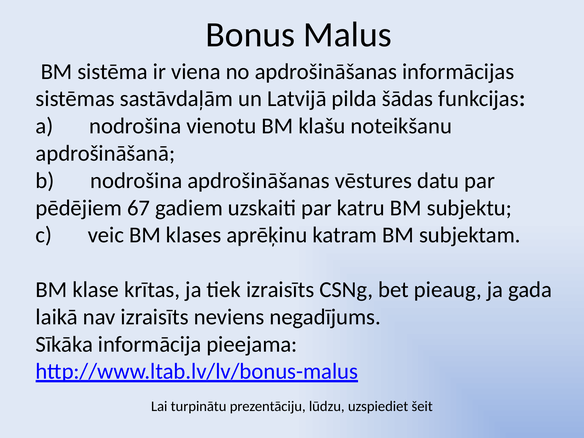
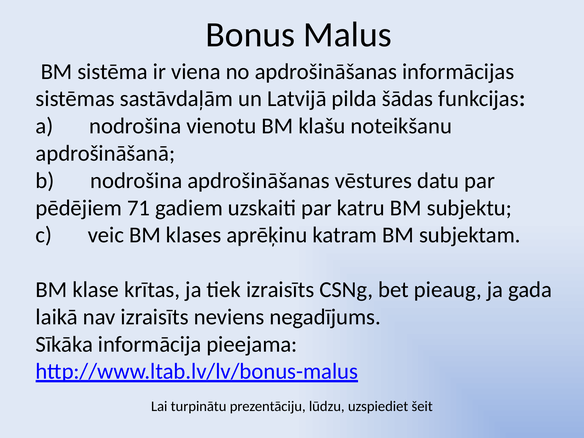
67: 67 -> 71
